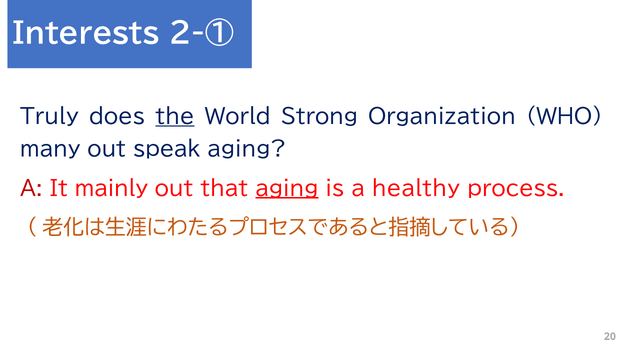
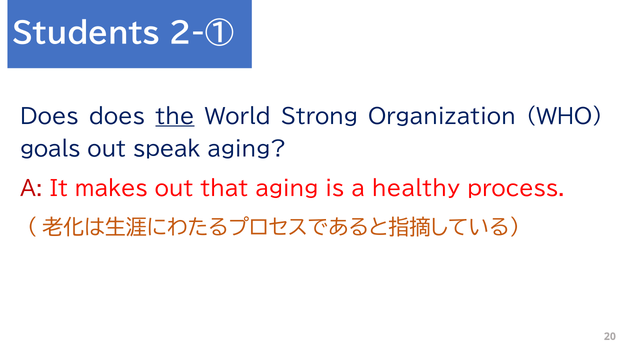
Interests: Interests -> Students
Truly at (49, 117): Truly -> Does
many: many -> goals
mainly: mainly -> makes
aging at (287, 189) underline: present -> none
